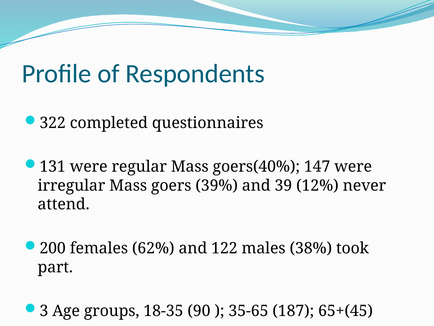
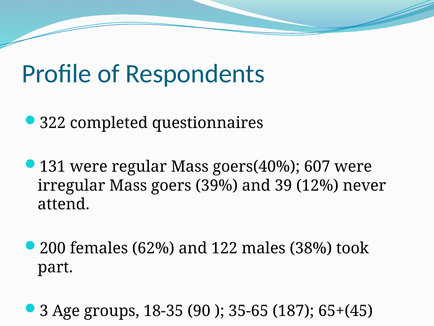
147: 147 -> 607
